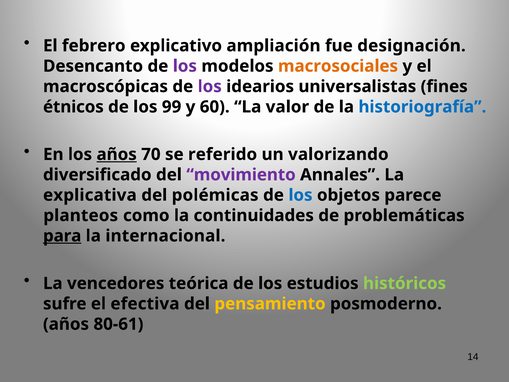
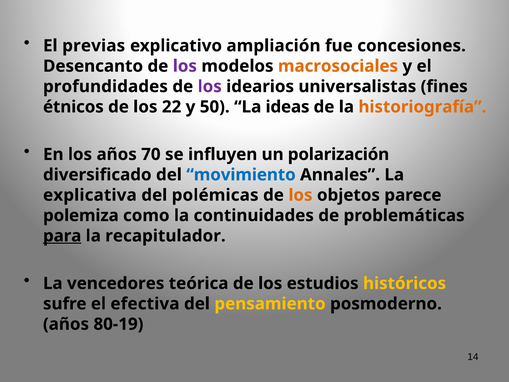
febrero: febrero -> previas
designación: designación -> concesiones
macroscópicas: macroscópicas -> profundidades
99: 99 -> 22
60: 60 -> 50
valor: valor -> ideas
historiografía colour: blue -> orange
años at (117, 154) underline: present -> none
referido: referido -> influyen
valorizando: valorizando -> polarización
movimiento colour: purple -> blue
los at (300, 195) colour: blue -> orange
planteos: planteos -> polemiza
internacional: internacional -> recapitulador
históricos colour: light green -> yellow
80-61: 80-61 -> 80-19
